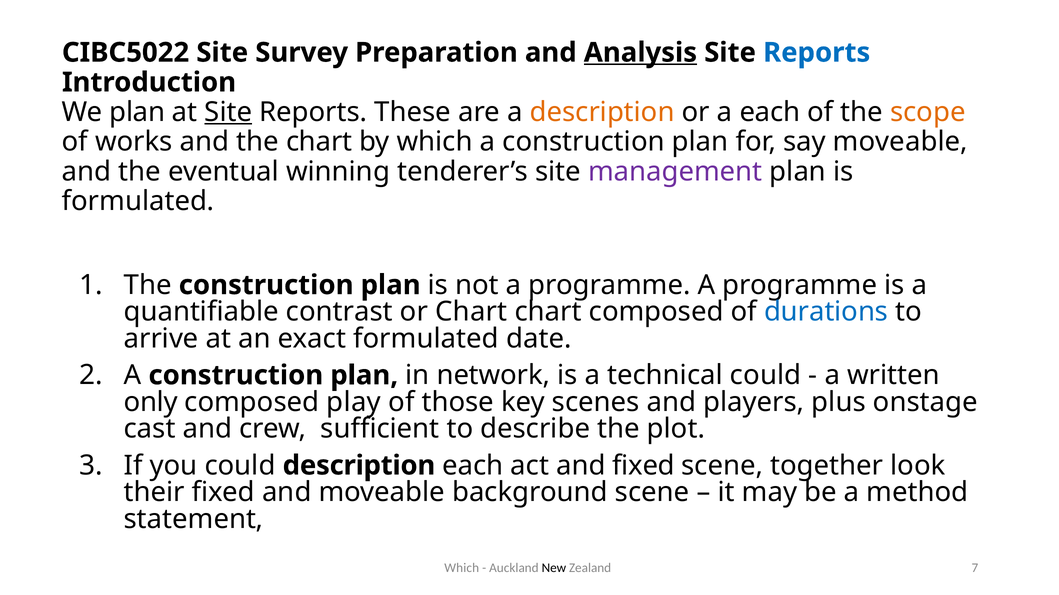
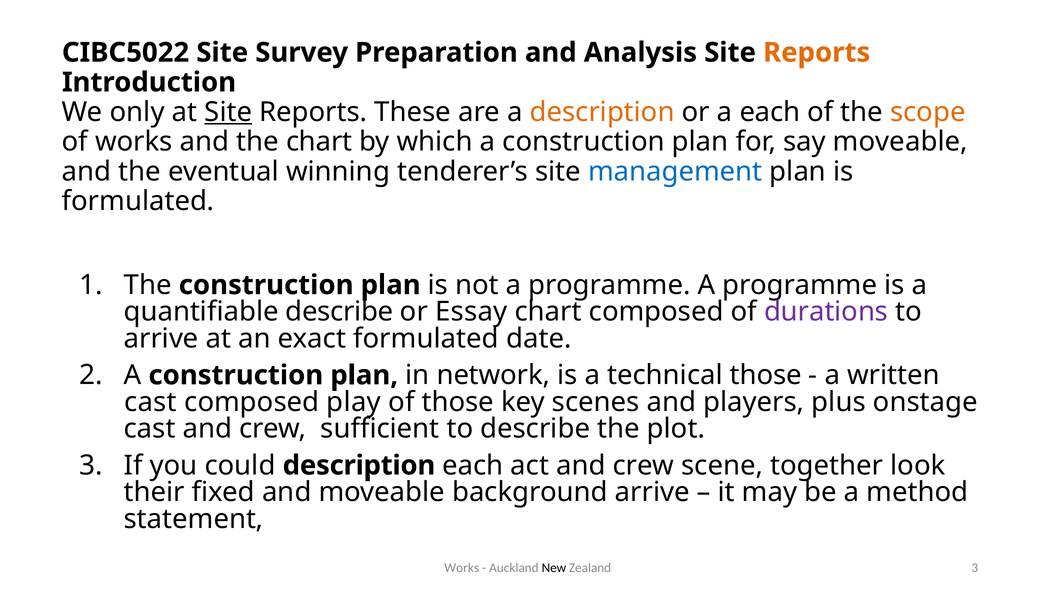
Analysis underline: present -> none
Reports at (817, 53) colour: blue -> orange
We plan: plan -> only
management colour: purple -> blue
quantifiable contrast: contrast -> describe
or Chart: Chart -> Essay
durations colour: blue -> purple
technical could: could -> those
only at (151, 402): only -> cast
act and fixed: fixed -> crew
background scene: scene -> arrive
Which at (462, 569): Which -> Works
Zealand 7: 7 -> 3
